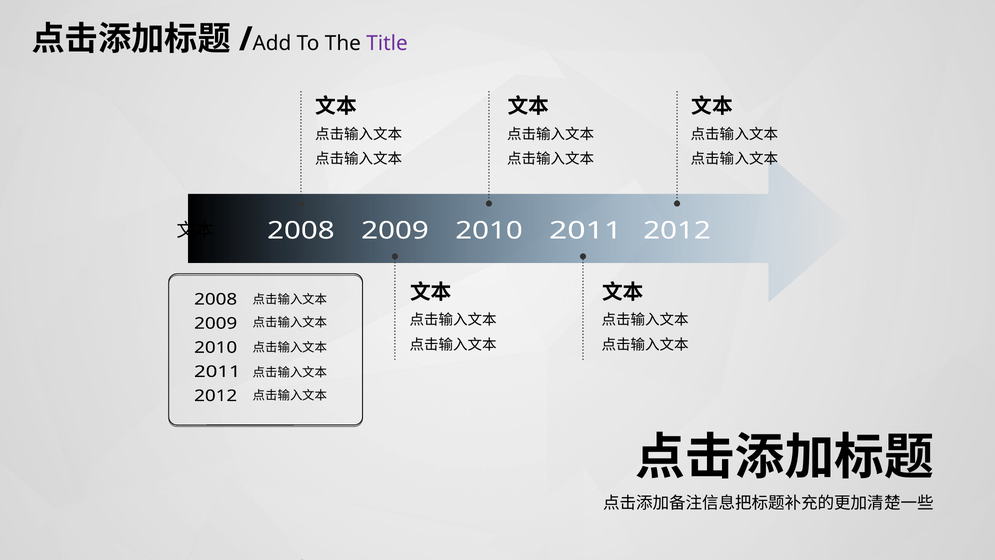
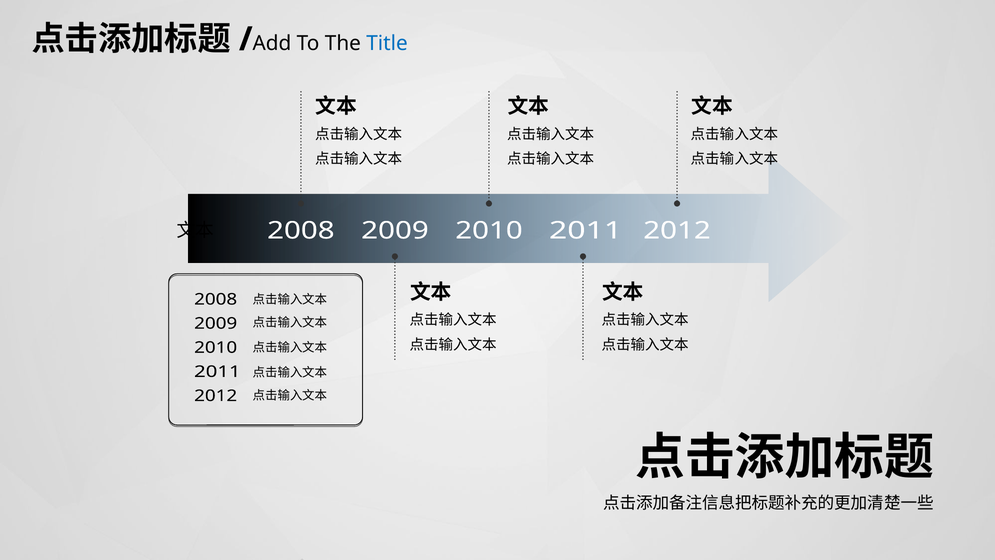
Title colour: purple -> blue
